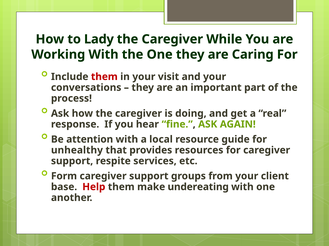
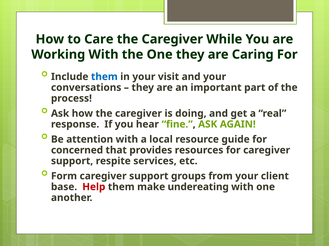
Lady: Lady -> Care
them at (104, 77) colour: red -> blue
unhealthy: unhealthy -> concerned
